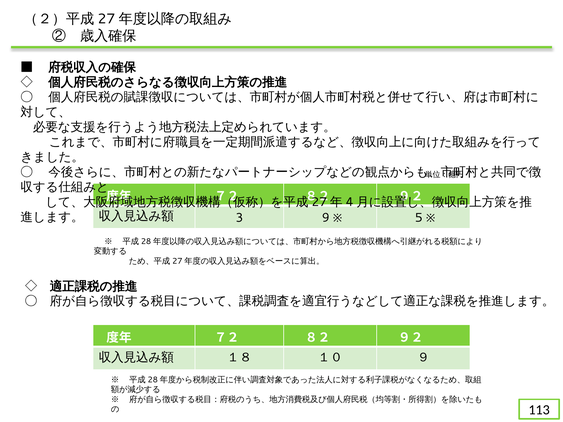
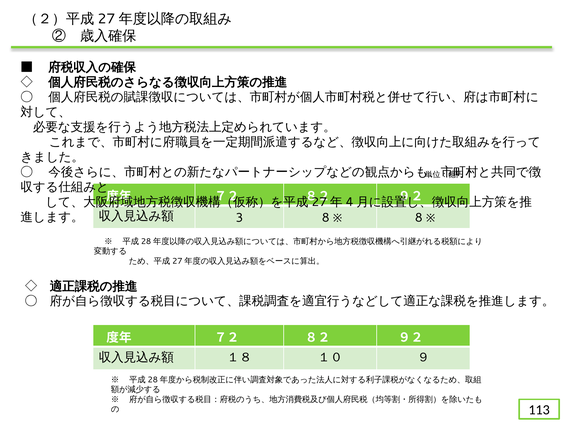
3 9: 9 -> 8
5 at (419, 218): 5 -> 8
